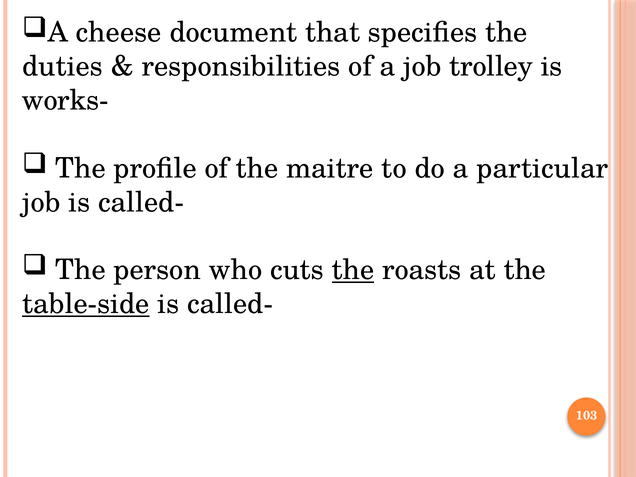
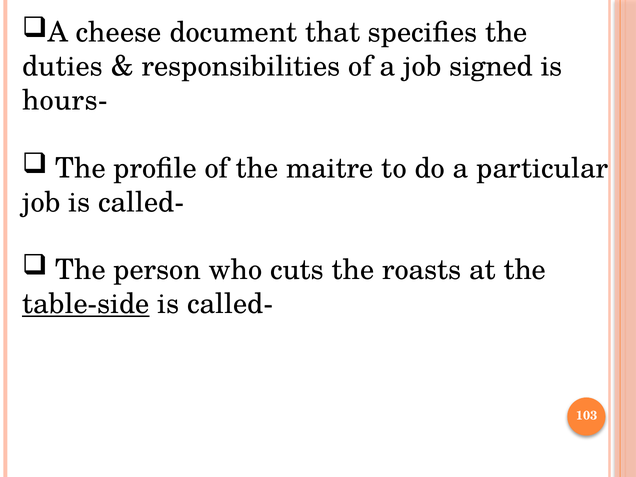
trolley: trolley -> signed
works-: works- -> hours-
the at (353, 270) underline: present -> none
